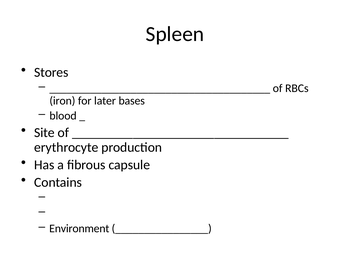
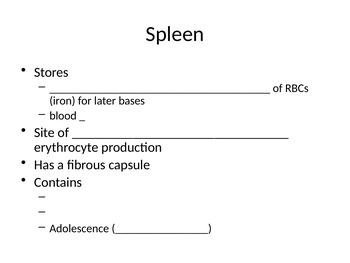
Environment: Environment -> Adolescence
